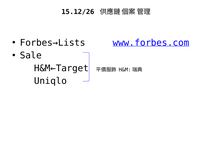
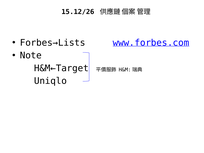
Sale: Sale -> Note
